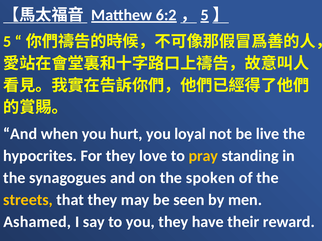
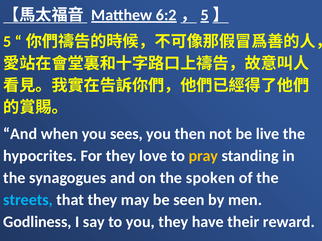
hurt: hurt -> sees
loyal: loyal -> then
streets colour: yellow -> light blue
Ashamed: Ashamed -> Godliness
